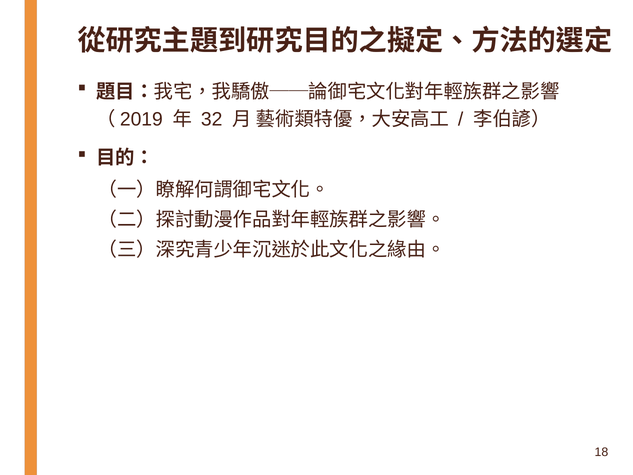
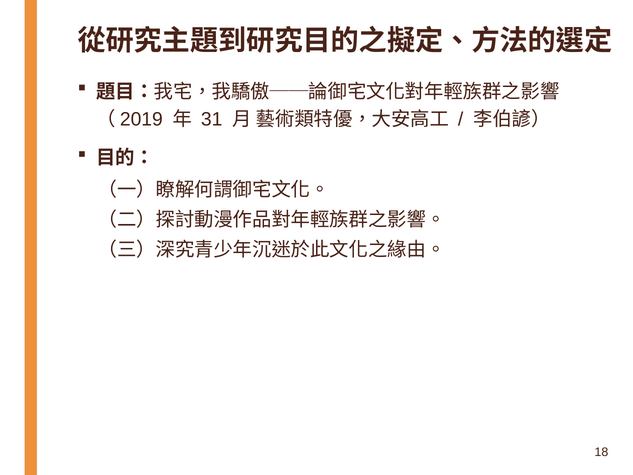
32: 32 -> 31
